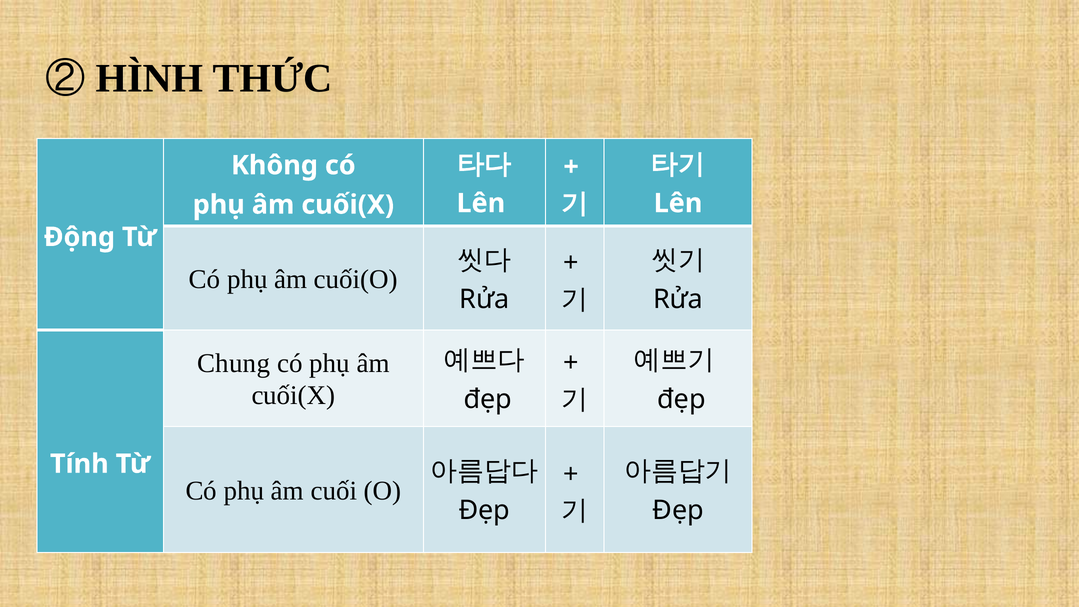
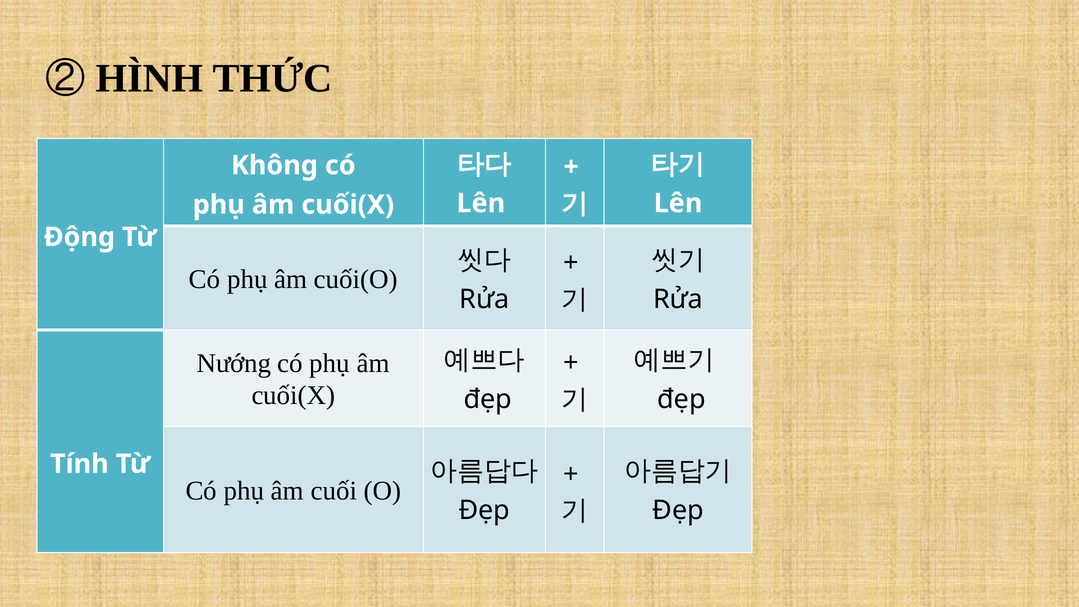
Chung: Chung -> Nướng
